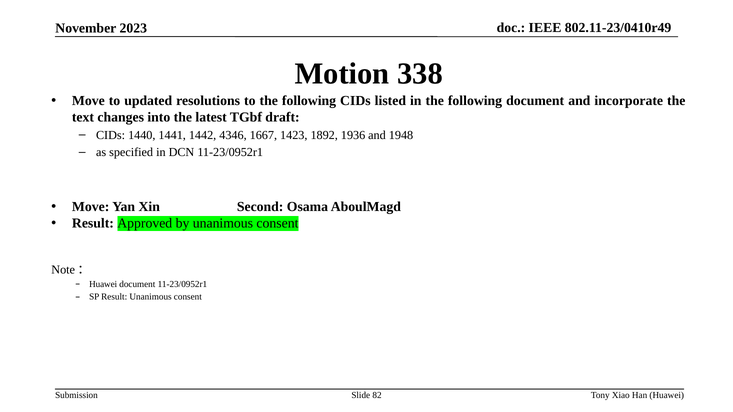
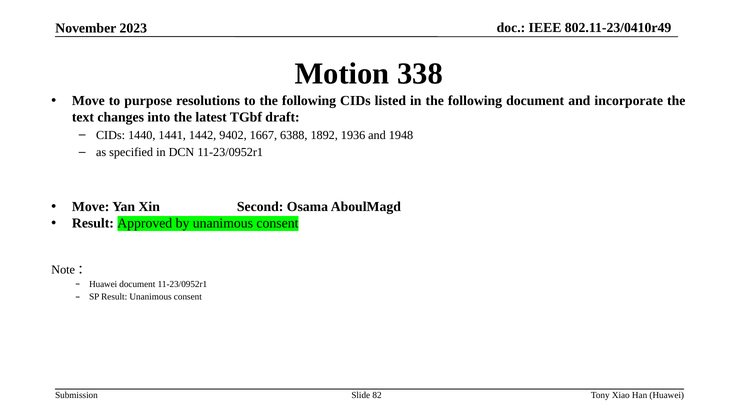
updated: updated -> purpose
4346: 4346 -> 9402
1423: 1423 -> 6388
